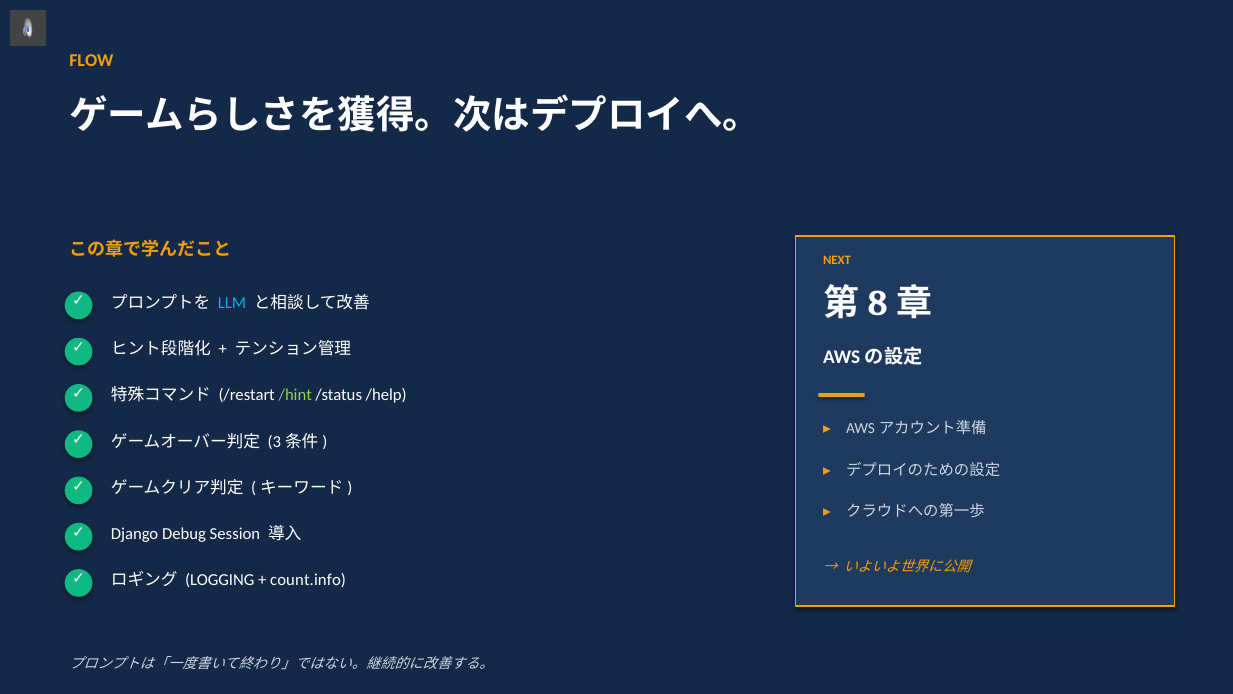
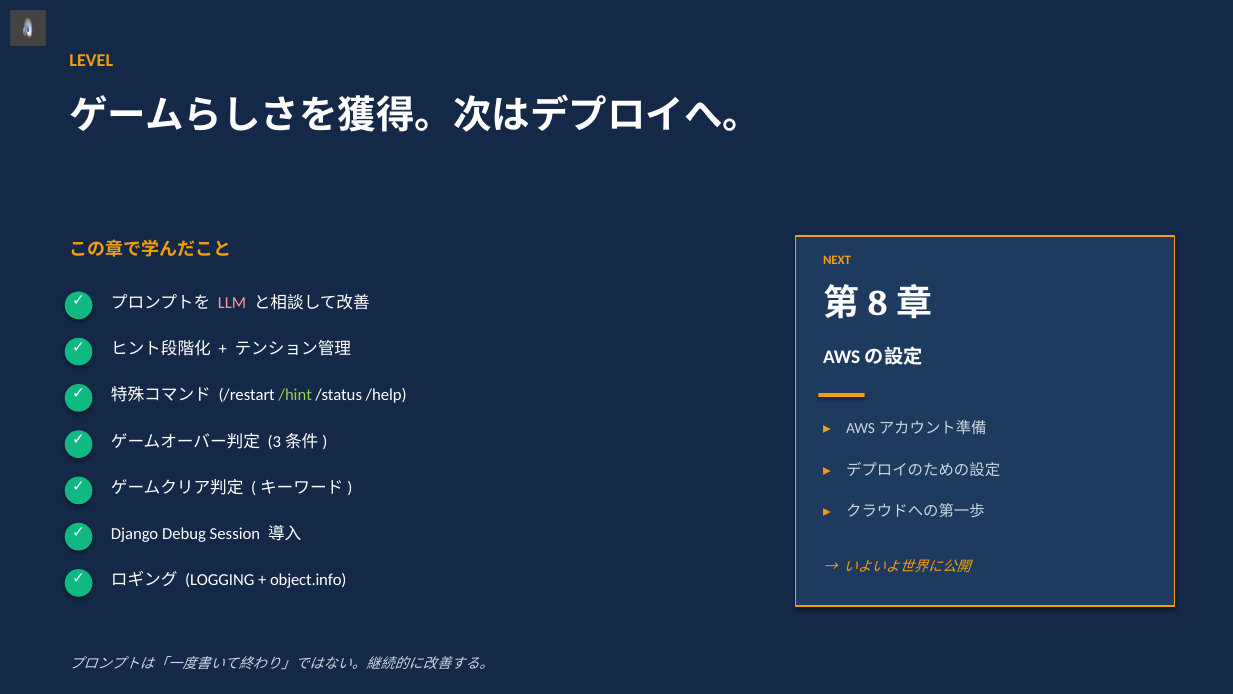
FLOW: FLOW -> LEVEL
LLM colour: light blue -> pink
count.info: count.info -> object.info
